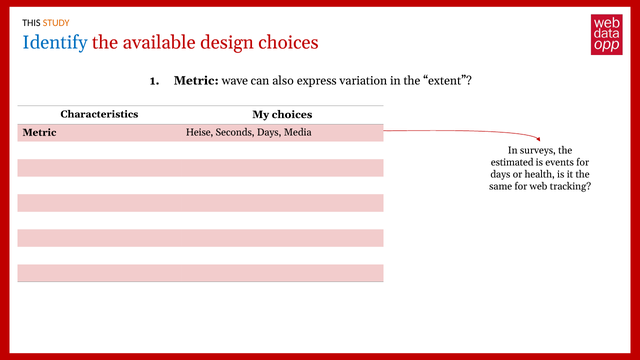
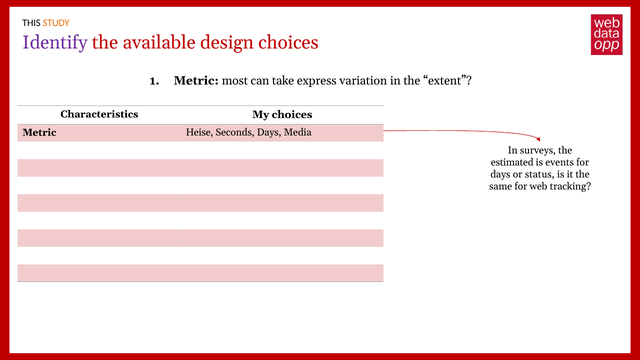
Identify colour: blue -> purple
wave: wave -> most
also: also -> take
health: health -> status
